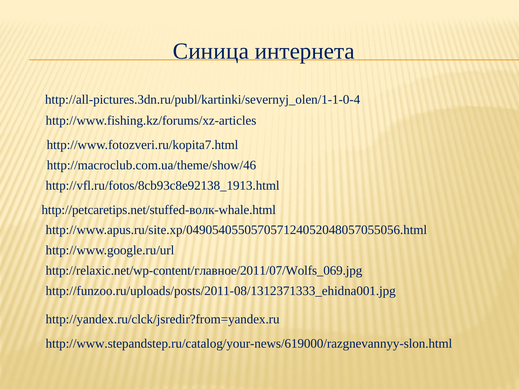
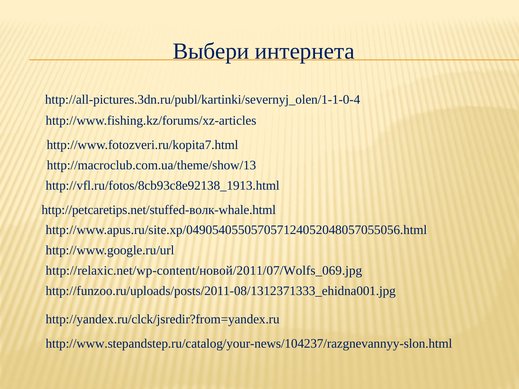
Синица: Синица -> Выбери
http://macroclub.com.ua/theme/show/46: http://macroclub.com.ua/theme/show/46 -> http://macroclub.com.ua/theme/show/13
http://relaxic.net/wp-content/главное/2011/07/Wolfs_069.jpg: http://relaxic.net/wp-content/главное/2011/07/Wolfs_069.jpg -> http://relaxic.net/wp-content/новой/2011/07/Wolfs_069.jpg
http://www.stepandstep.ru/catalog/your-news/619000/razgnevannyy-slon.html: http://www.stepandstep.ru/catalog/your-news/619000/razgnevannyy-slon.html -> http://www.stepandstep.ru/catalog/your-news/104237/razgnevannyy-slon.html
